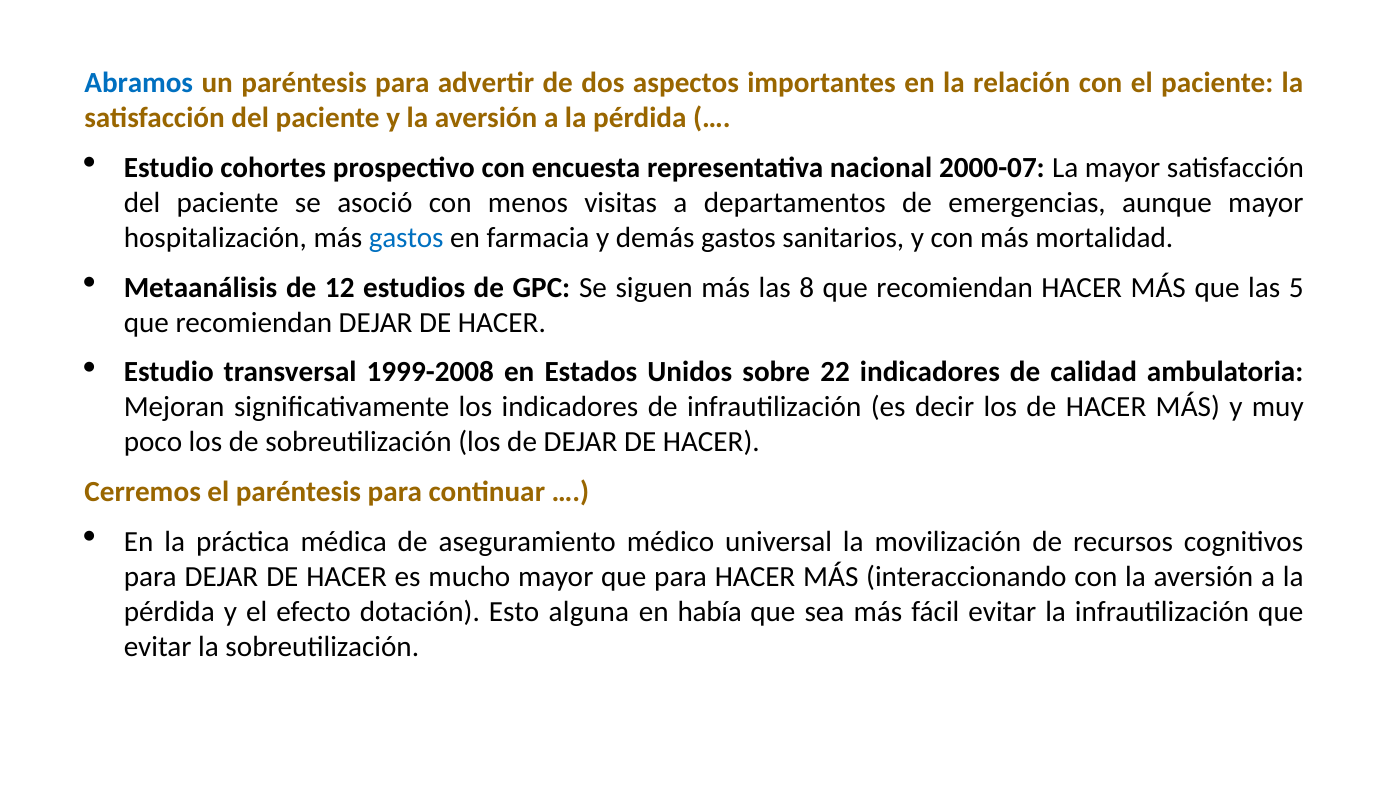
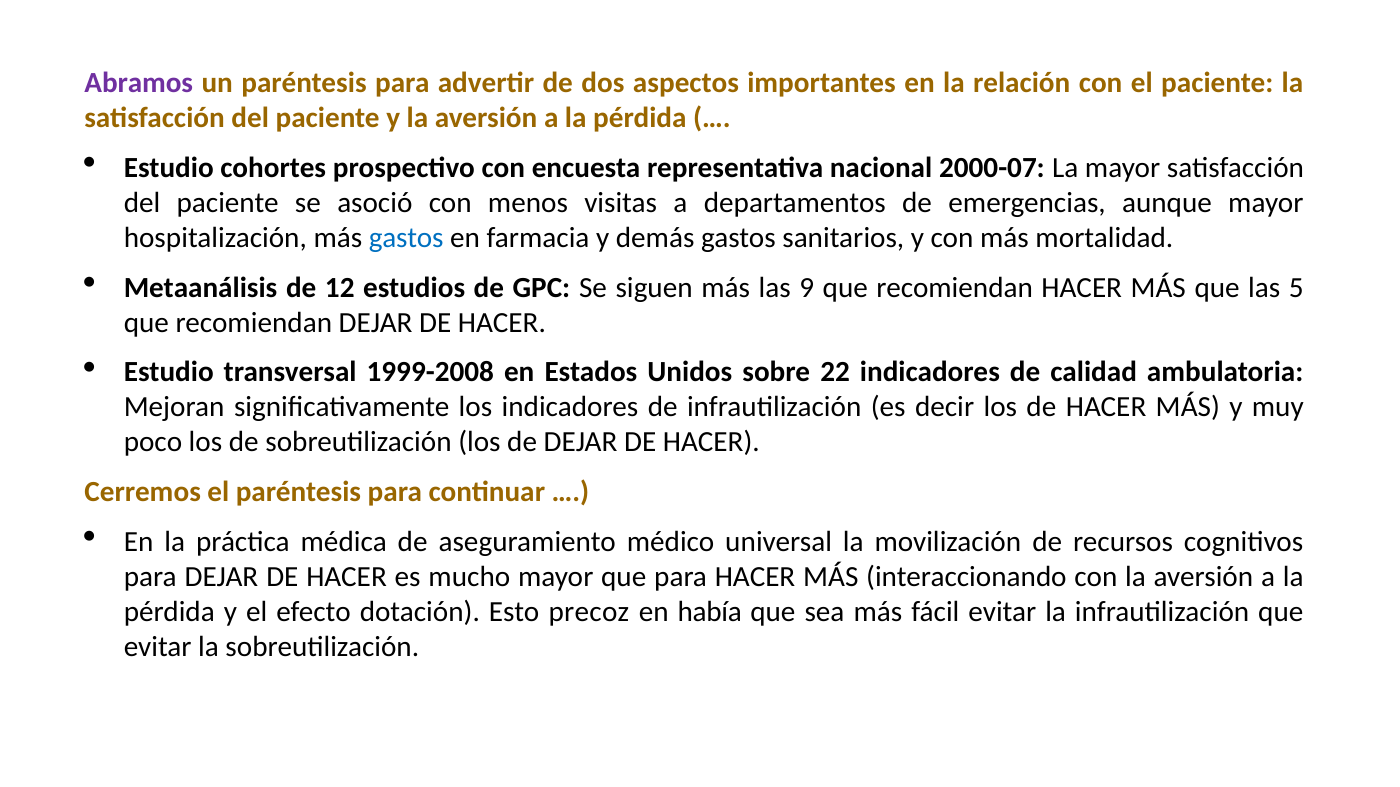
Abramos colour: blue -> purple
8: 8 -> 9
alguna: alguna -> precoz
